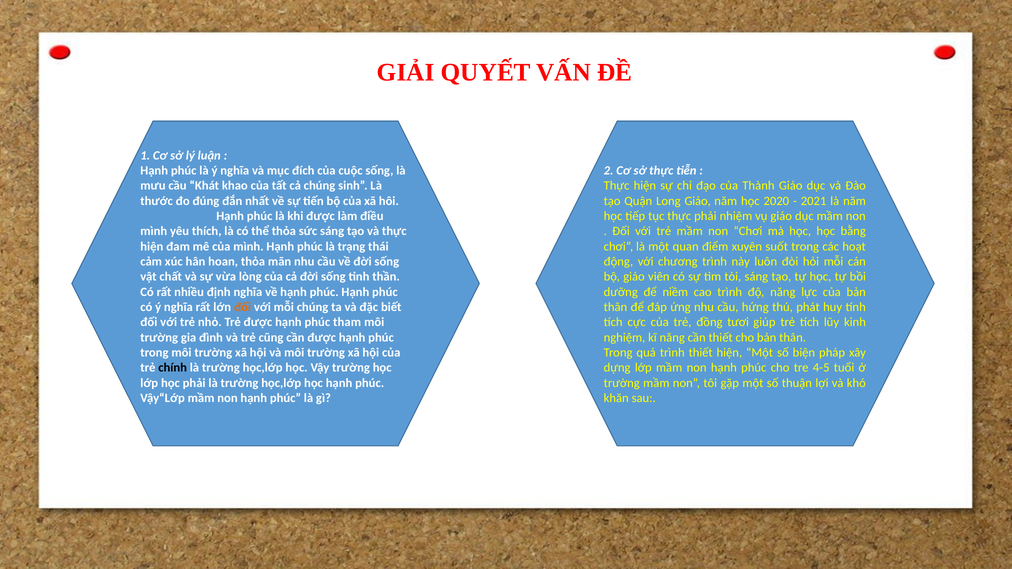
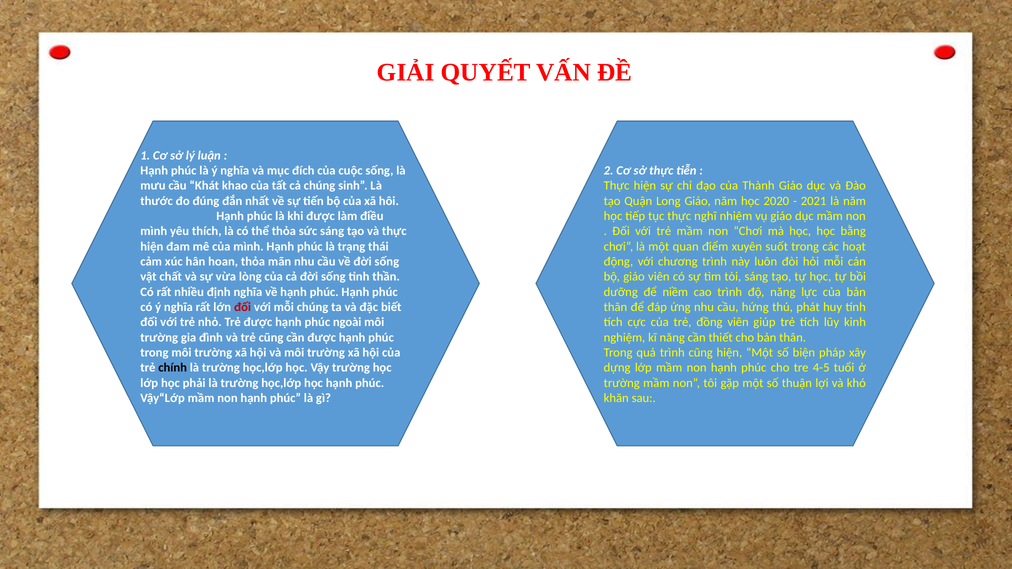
thực phải: phải -> nghĩ
đối at (243, 307) colour: orange -> red
tham: tham -> ngoài
đồng tươi: tươi -> viên
trình thiết: thiết -> cũng
